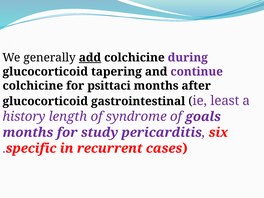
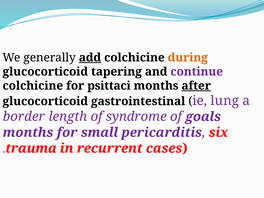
during colour: purple -> orange
after underline: none -> present
least: least -> lung
history: history -> border
study: study -> small
specific: specific -> trauma
